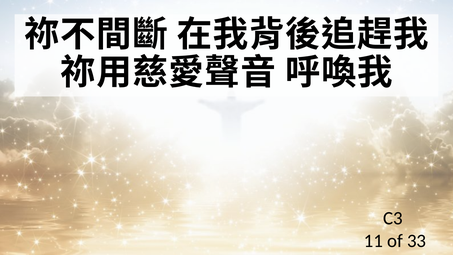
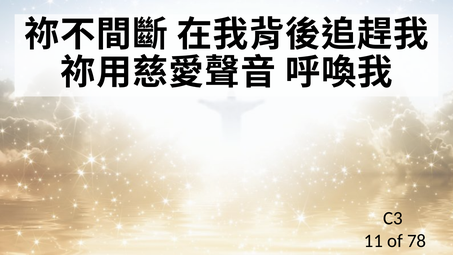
33: 33 -> 78
